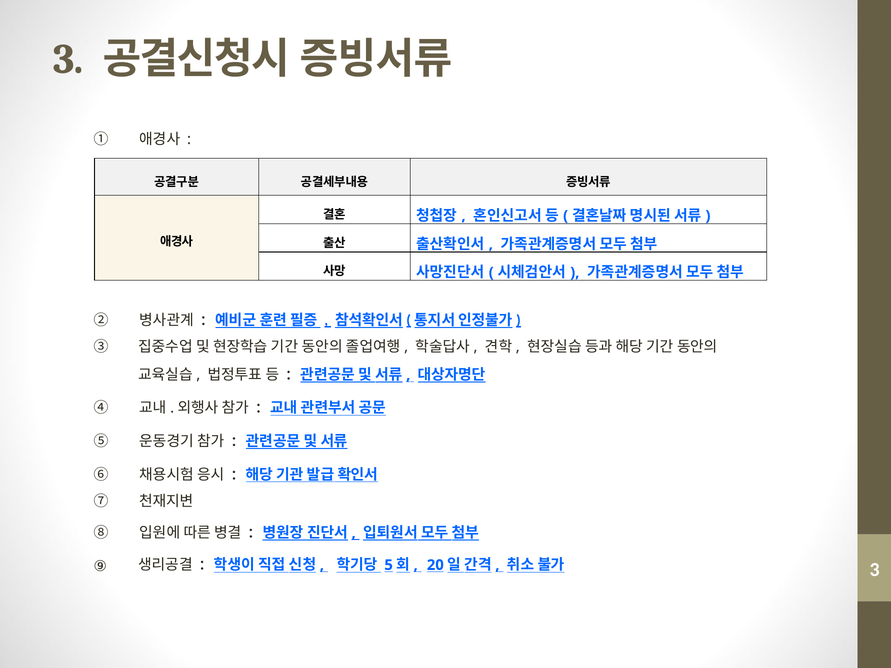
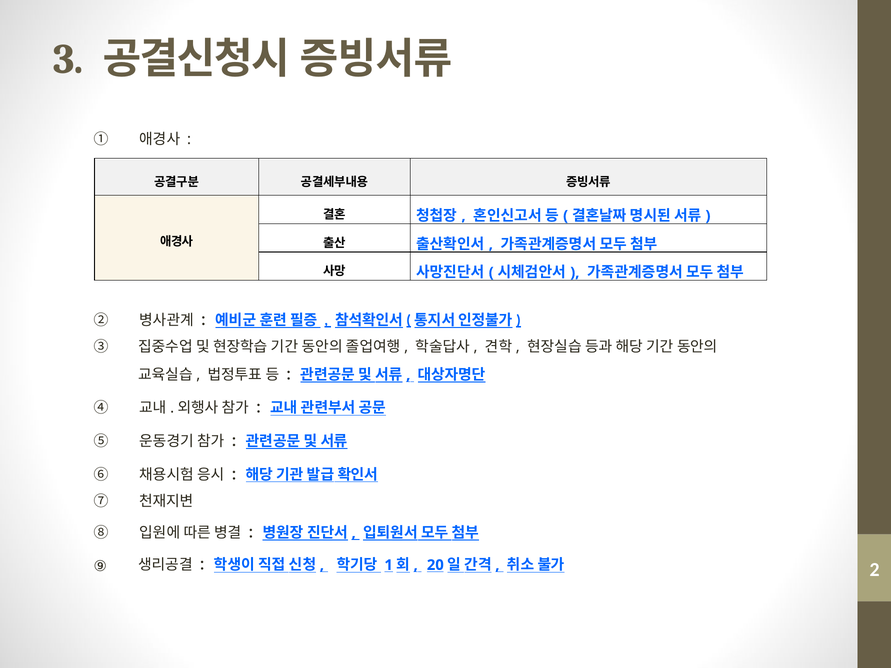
5: 5 -> 1
3 at (875, 570): 3 -> 2
